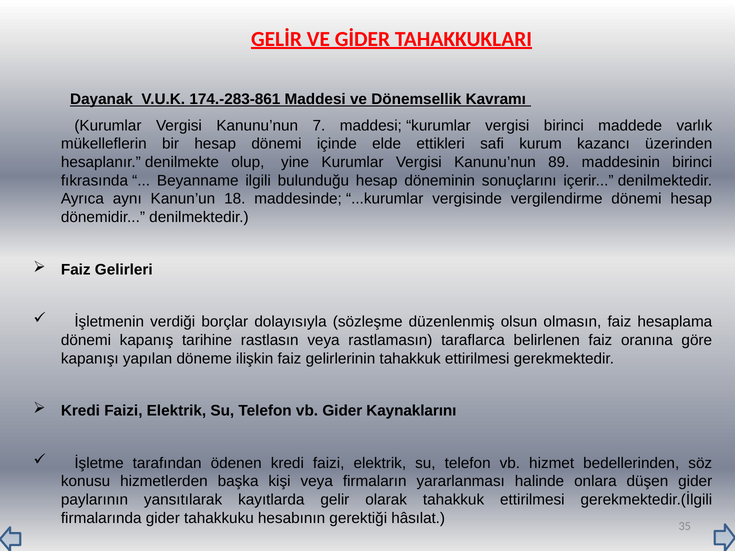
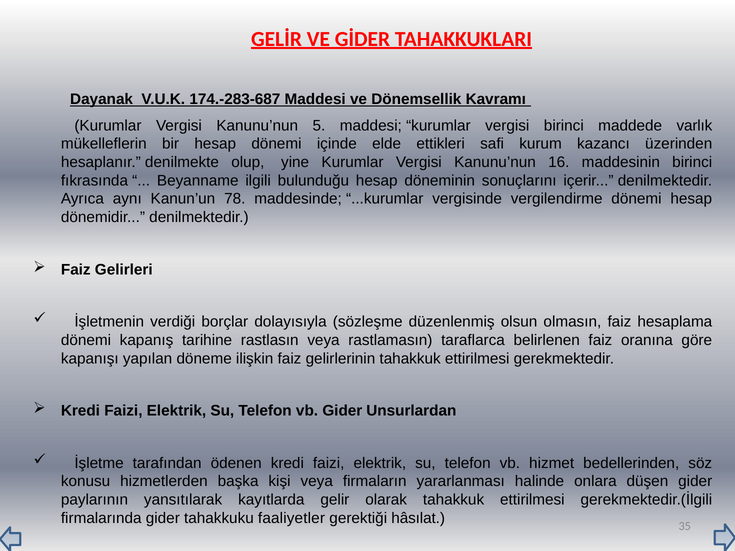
174.-283-861: 174.-283-861 -> 174.-283-687
7: 7 -> 5
89: 89 -> 16
18: 18 -> 78
Kaynaklarını: Kaynaklarını -> Unsurlardan
hesabının: hesabının -> faaliyetler
